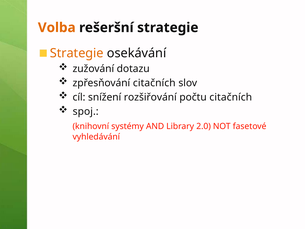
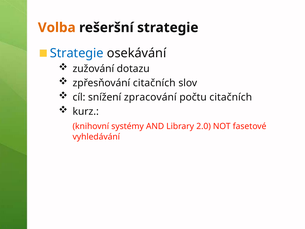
Strategie at (77, 53) colour: orange -> blue
rozšiřování: rozšiřování -> zpracování
spoj: spoj -> kurz
